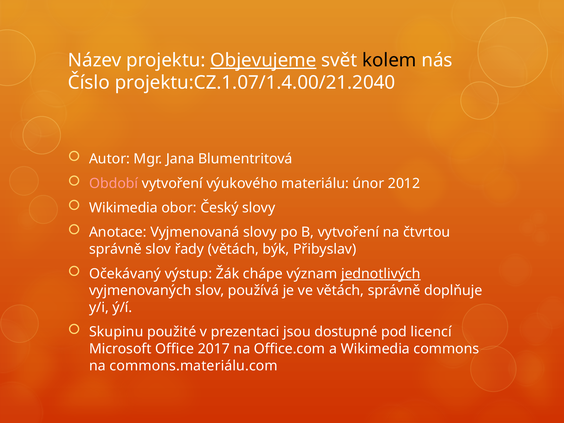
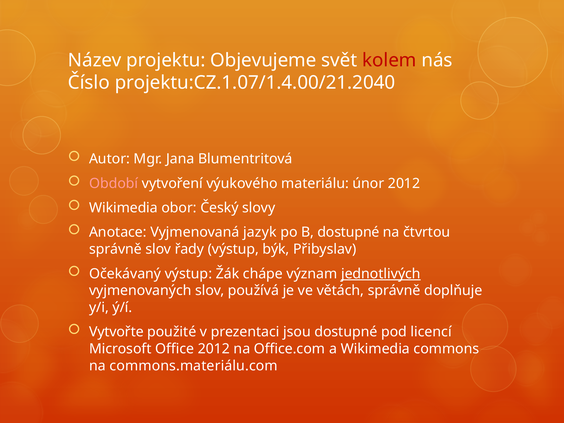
Objevujeme underline: present -> none
kolem colour: black -> red
Vyjmenovaná slovy: slovy -> jazyk
B vytvoření: vytvoření -> dostupné
řady větách: větách -> výstup
Skupinu: Skupinu -> Vytvořte
Office 2017: 2017 -> 2012
